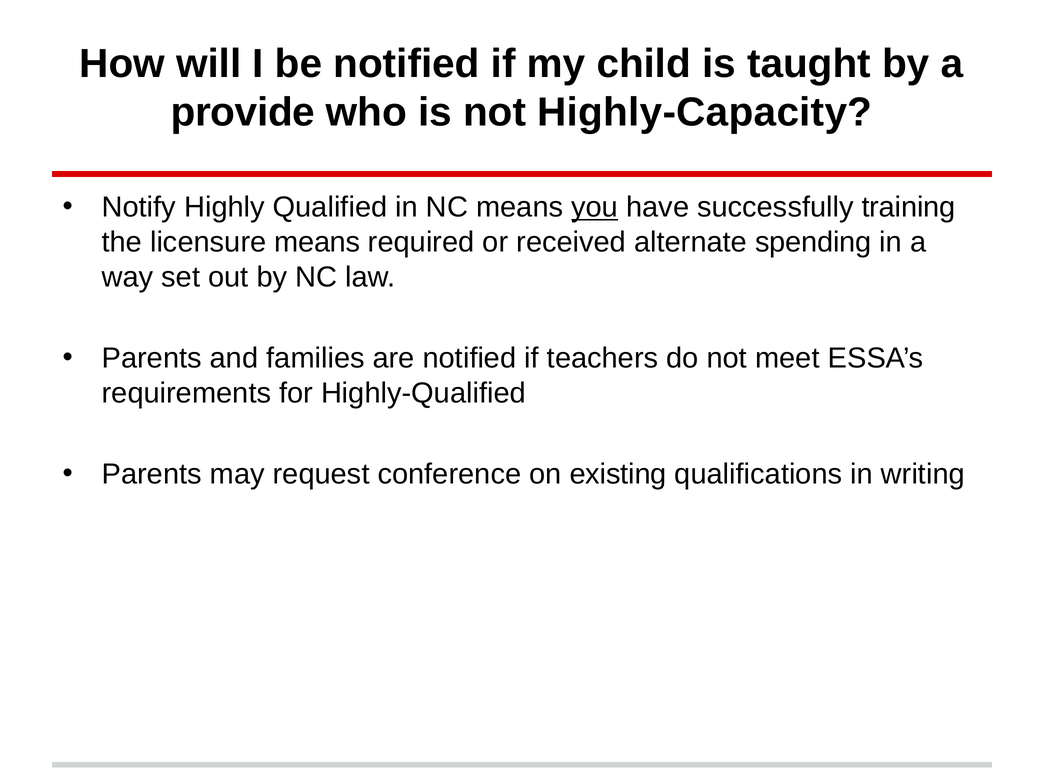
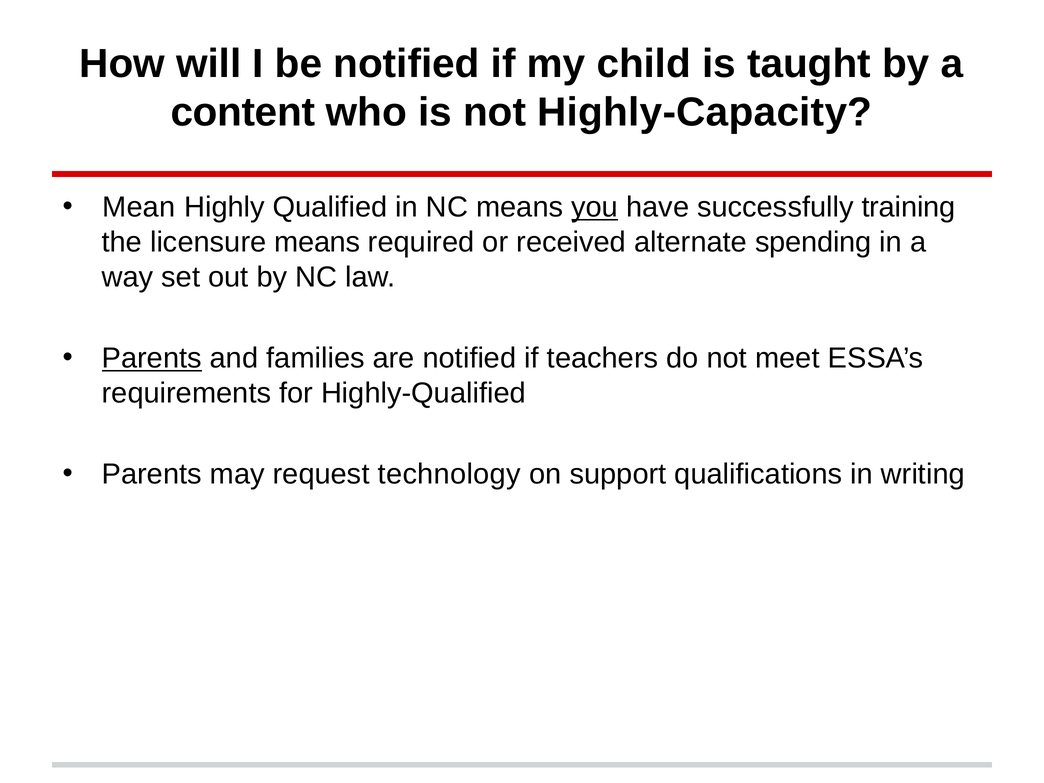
provide: provide -> content
Notify: Notify -> Mean
Parents at (152, 358) underline: none -> present
conference: conference -> technology
existing: existing -> support
